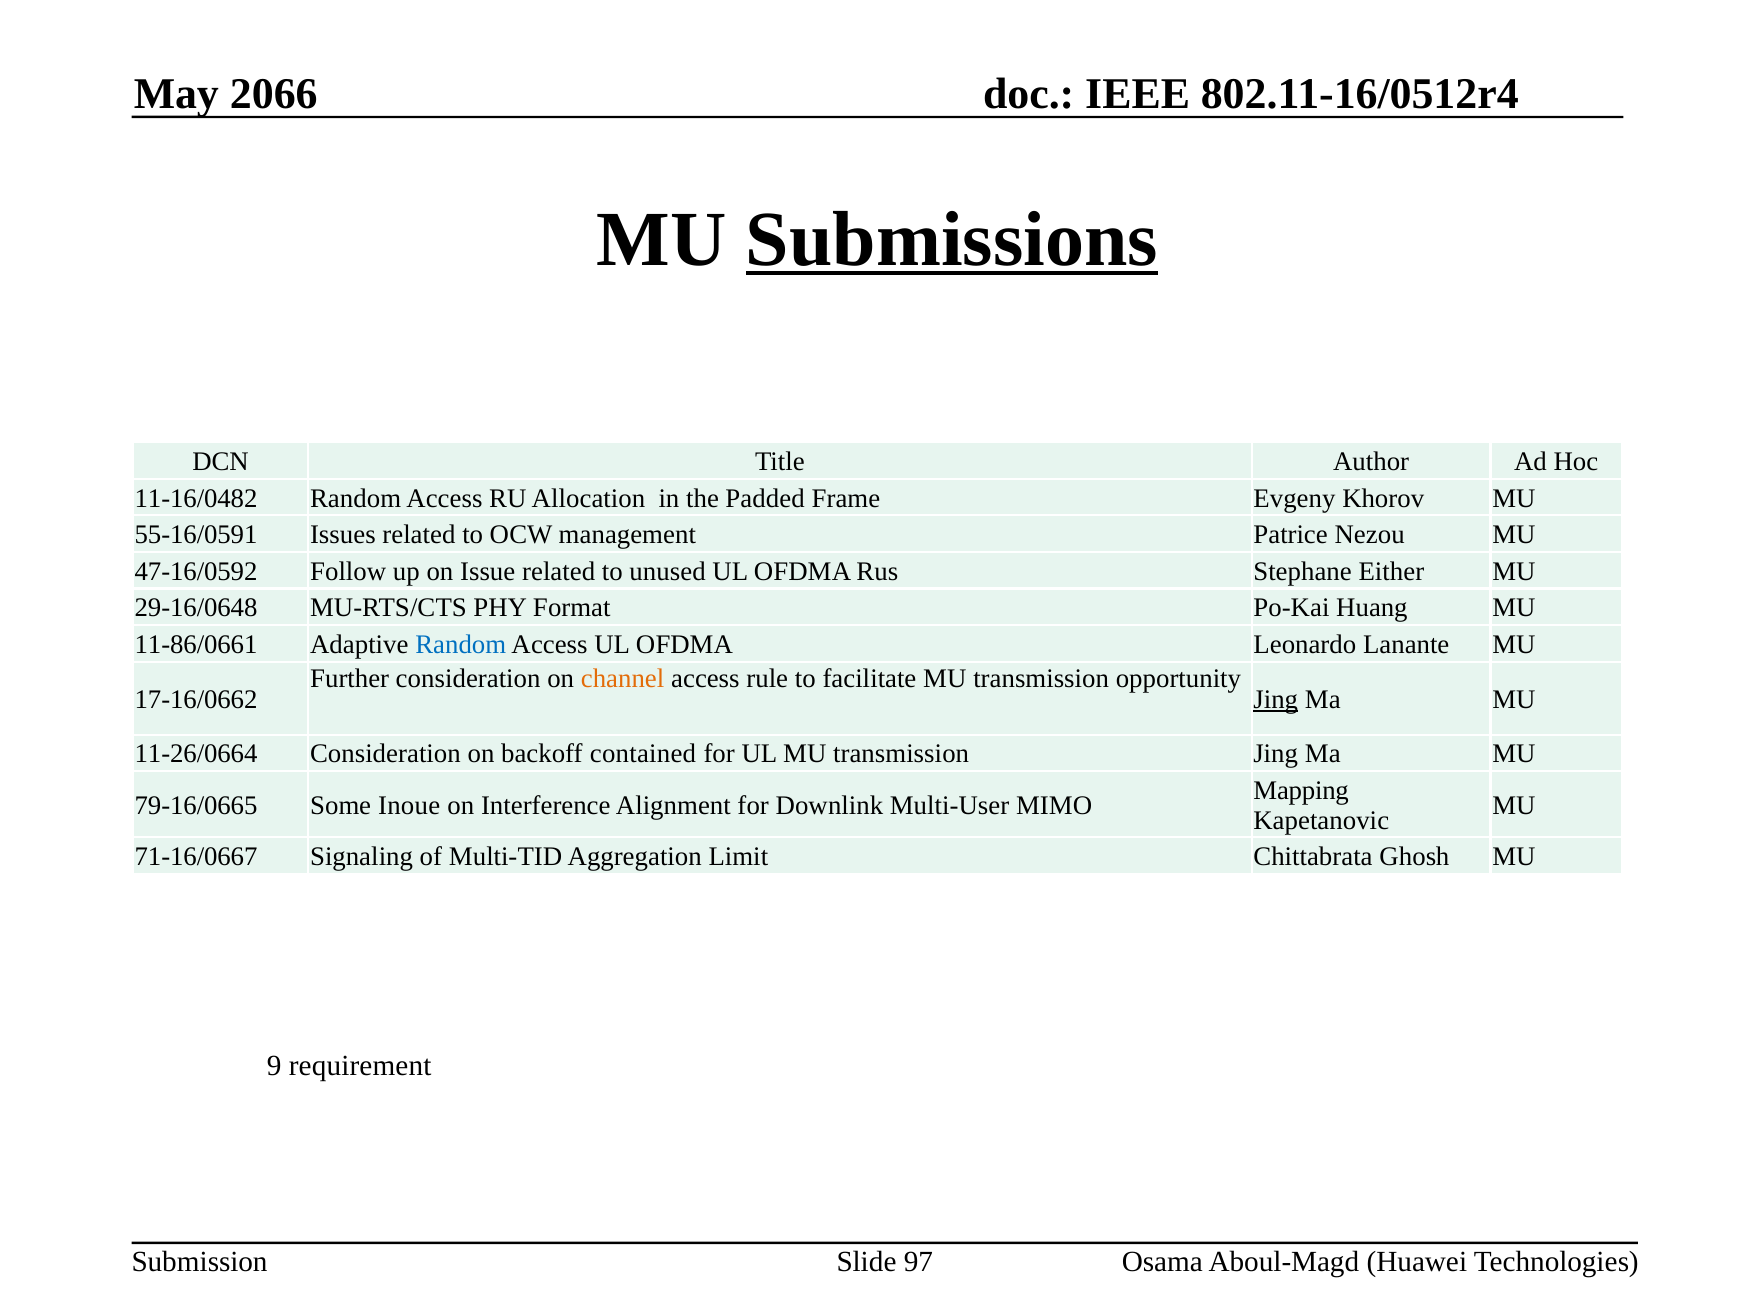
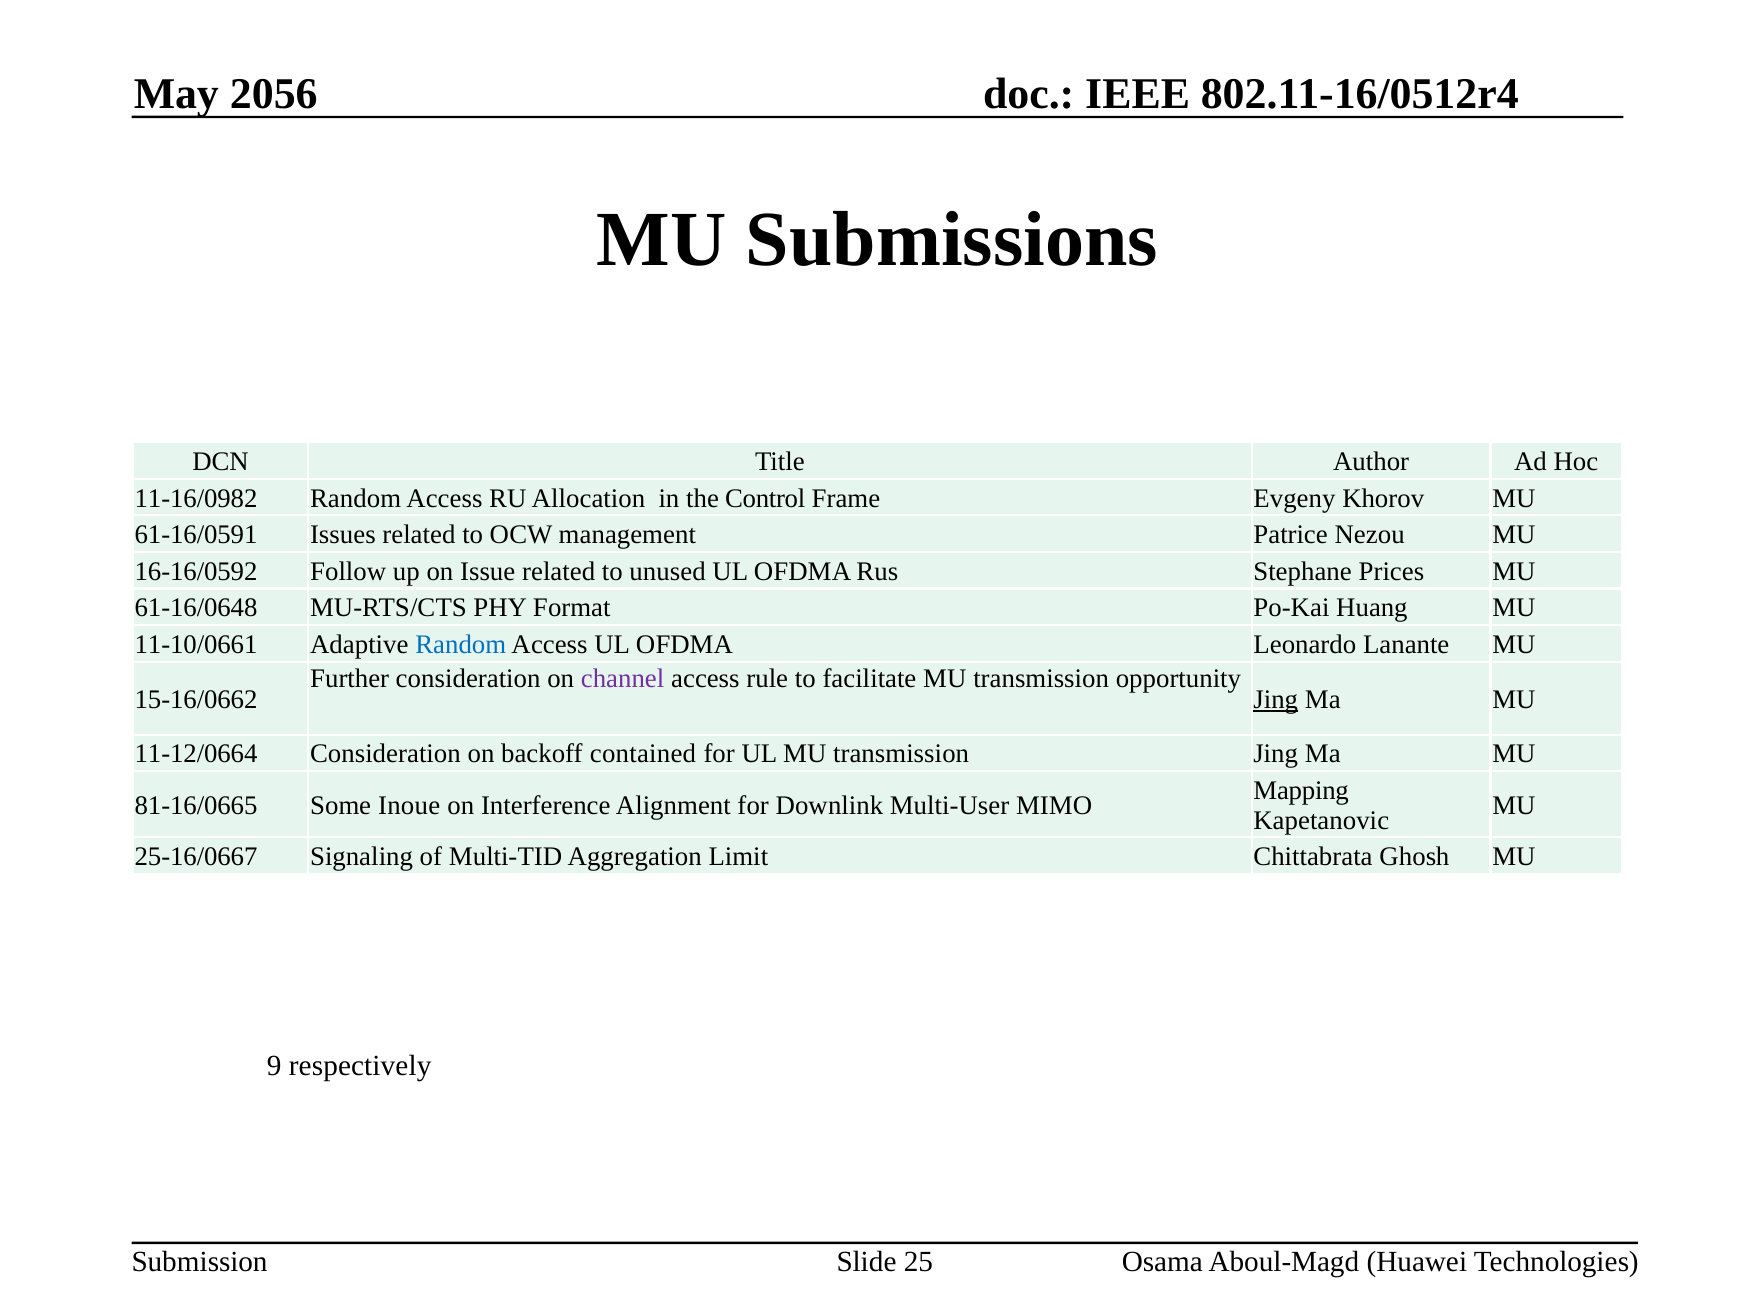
2066: 2066 -> 2056
Submissions underline: present -> none
11-16/0482: 11-16/0482 -> 11-16/0982
Padded: Padded -> Control
55-16/0591: 55-16/0591 -> 61-16/0591
47-16/0592: 47-16/0592 -> 16-16/0592
Either: Either -> Prices
29-16/0648: 29-16/0648 -> 61-16/0648
11-86/0661: 11-86/0661 -> 11-10/0661
channel colour: orange -> purple
17-16/0662: 17-16/0662 -> 15-16/0662
11-26/0664: 11-26/0664 -> 11-12/0664
79-16/0665: 79-16/0665 -> 81-16/0665
71-16/0667: 71-16/0667 -> 25-16/0667
requirement: requirement -> respectively
97: 97 -> 25
